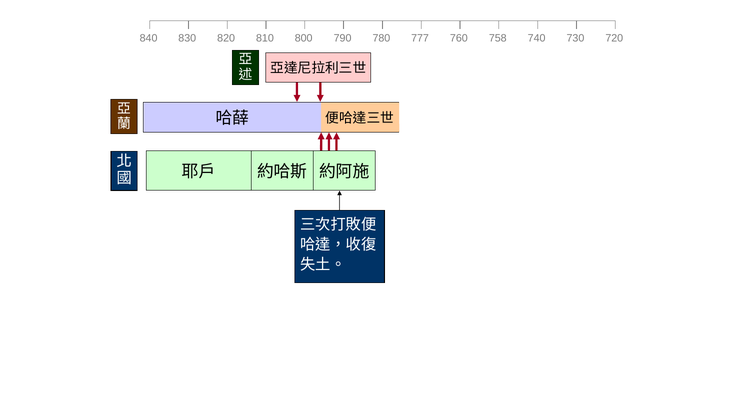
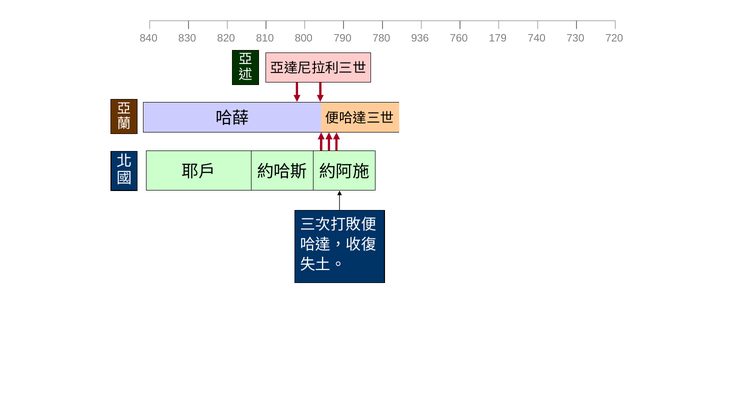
777: 777 -> 936
758: 758 -> 179
